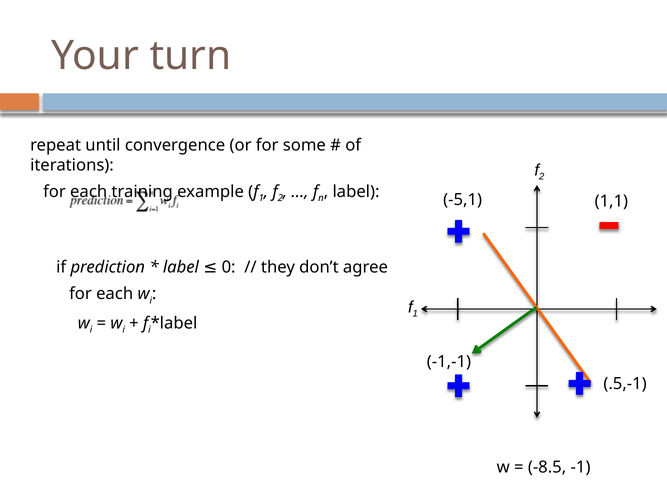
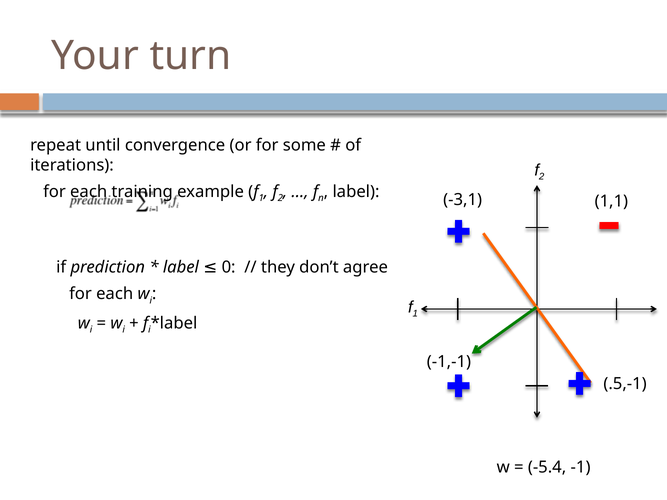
-5,1: -5,1 -> -3,1
-8.5: -8.5 -> -5.4
